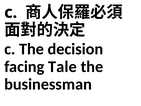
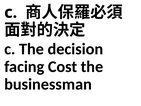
Tale: Tale -> Cost
